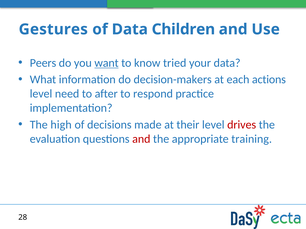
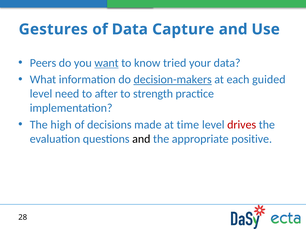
Children: Children -> Capture
decision-makers underline: none -> present
actions: actions -> guided
respond: respond -> strength
their: their -> time
and at (141, 139) colour: red -> black
training: training -> positive
